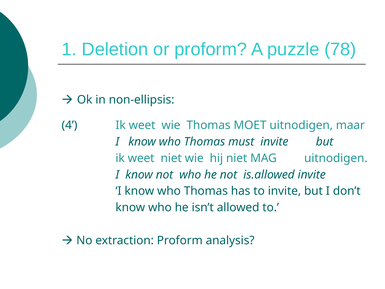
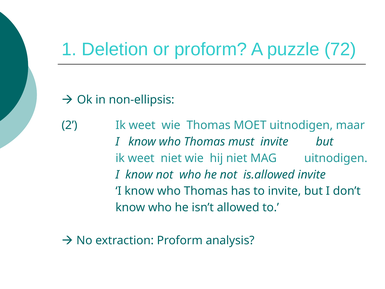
78: 78 -> 72
4: 4 -> 2
